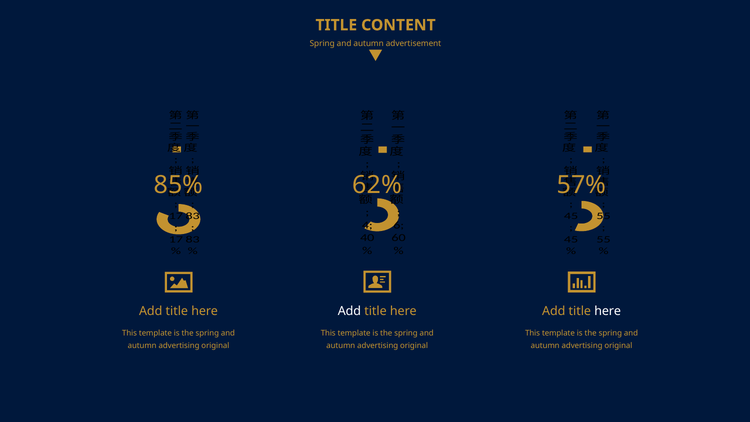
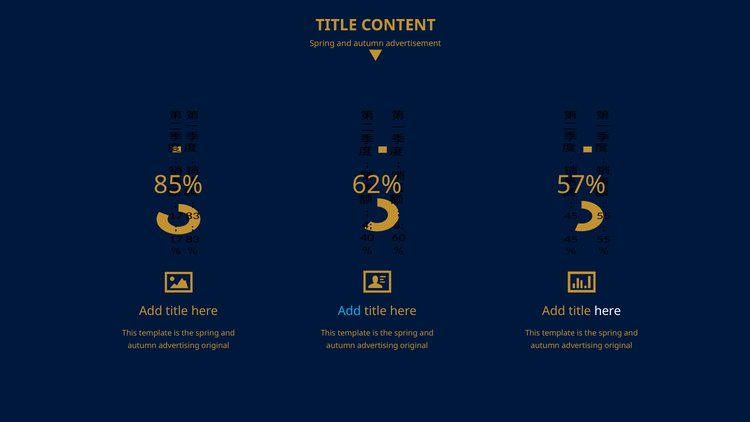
Add at (349, 311) colour: white -> light blue
